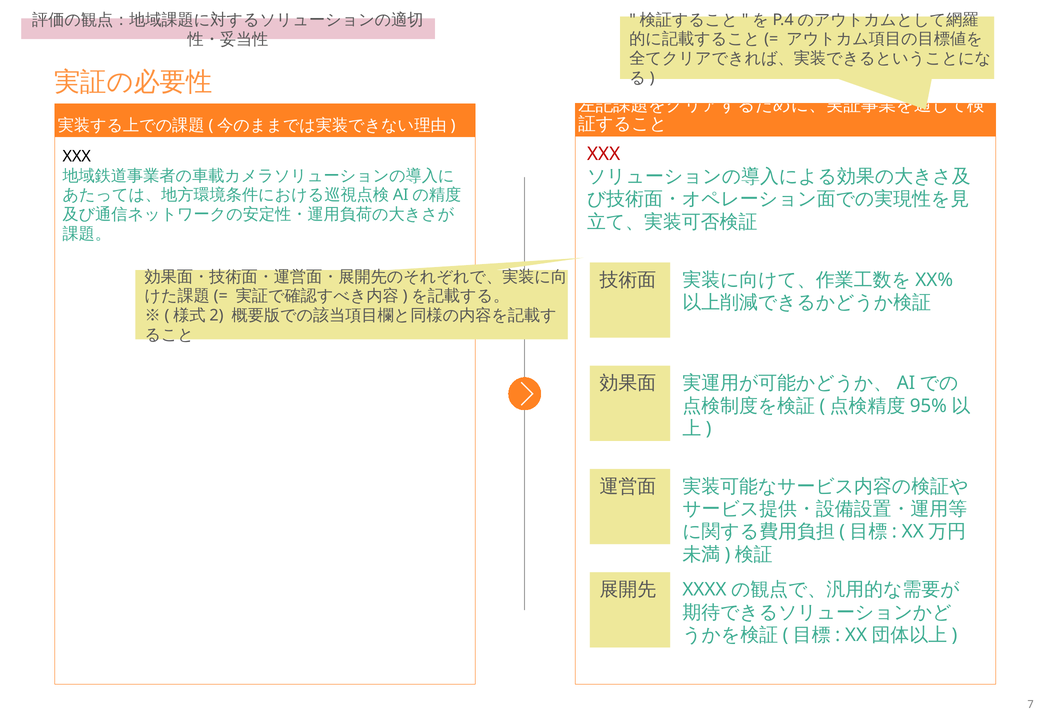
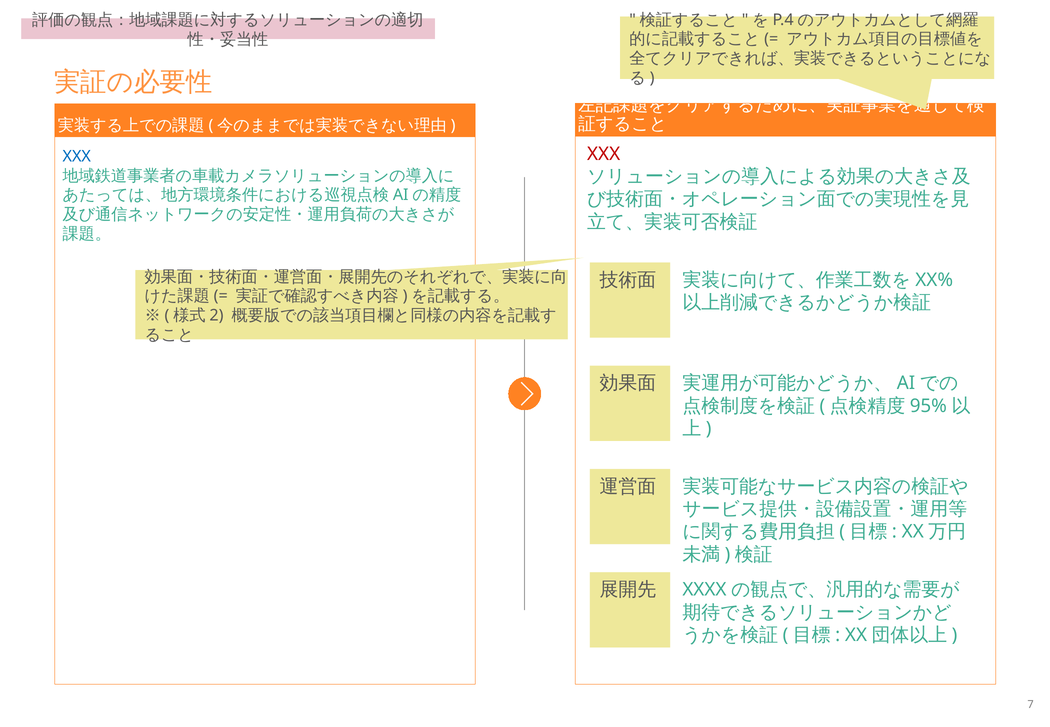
XXX at (77, 156) colour: black -> blue
